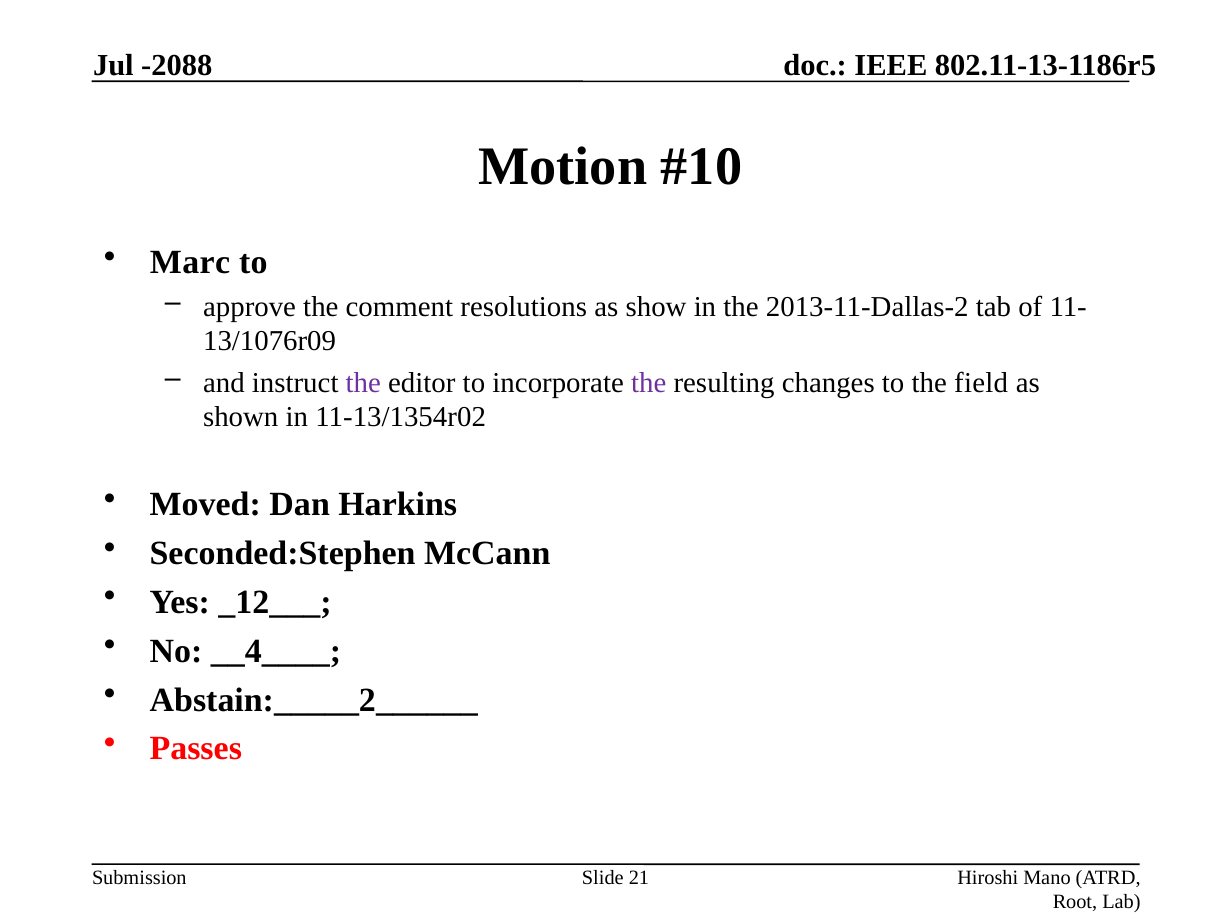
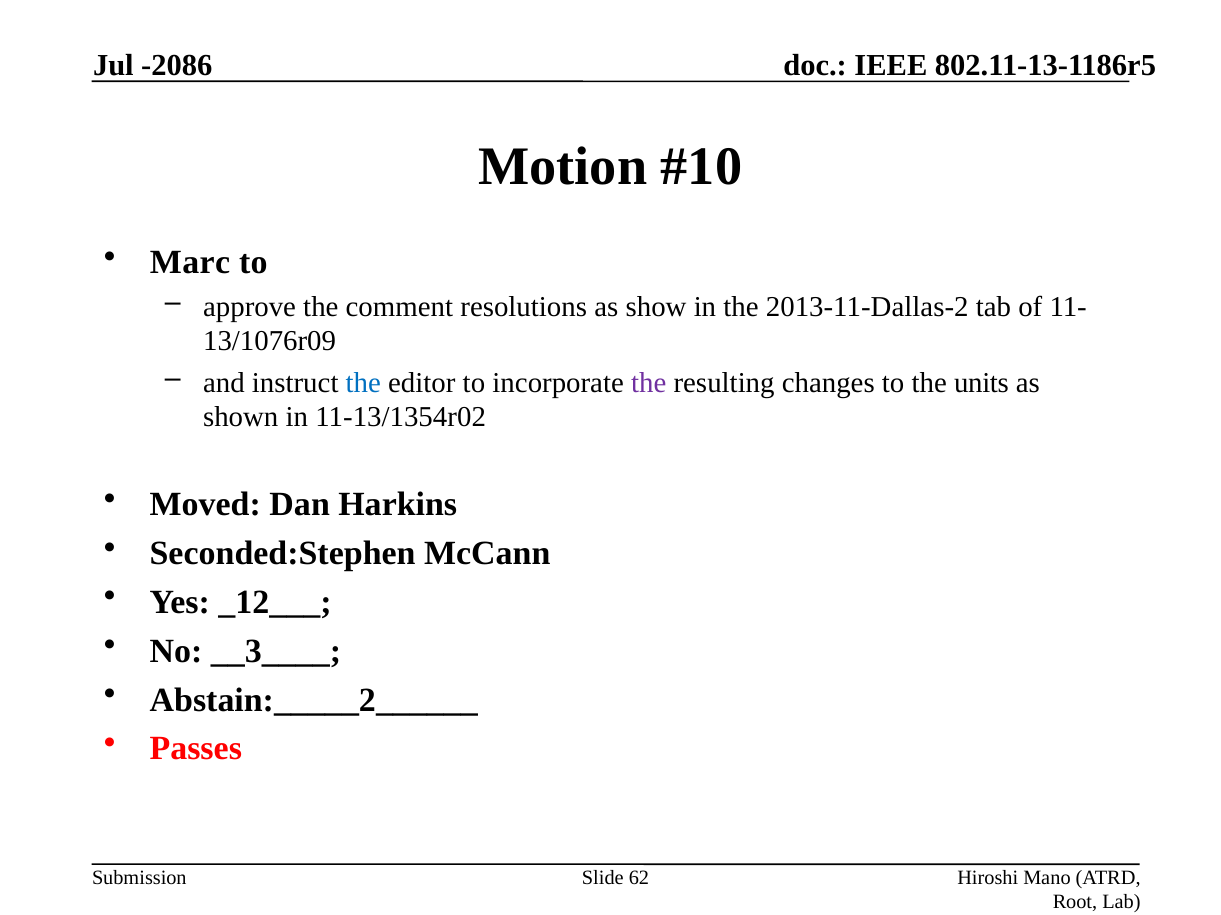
-2088: -2088 -> -2086
the at (363, 383) colour: purple -> blue
field: field -> units
__4____: __4____ -> __3____
21: 21 -> 62
